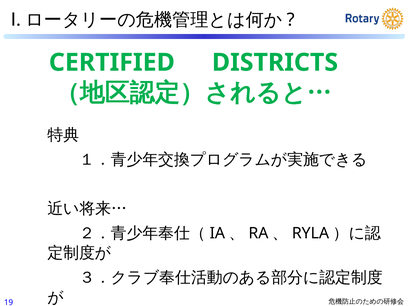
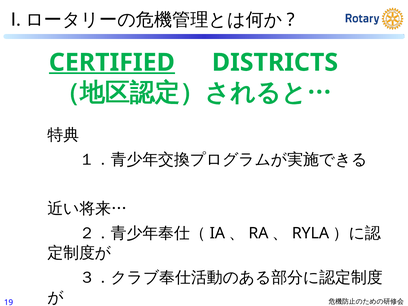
CERTIFIED underline: none -> present
